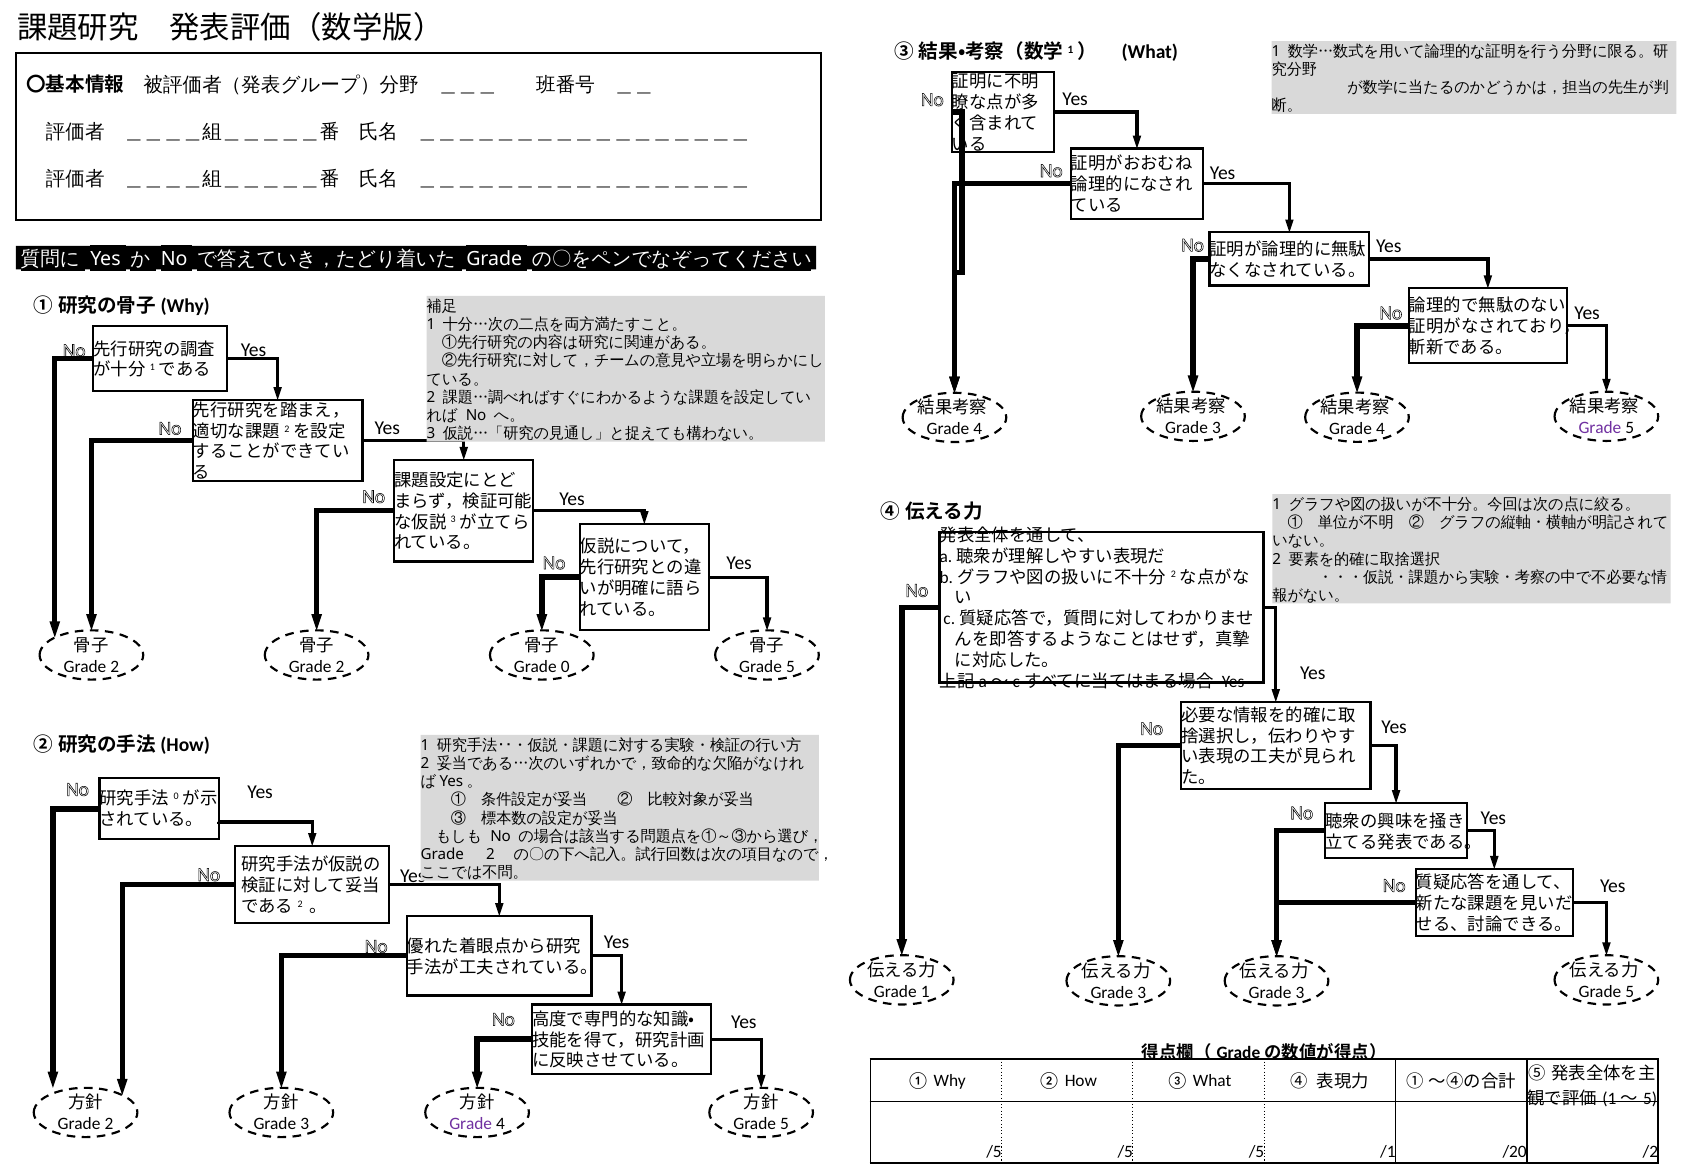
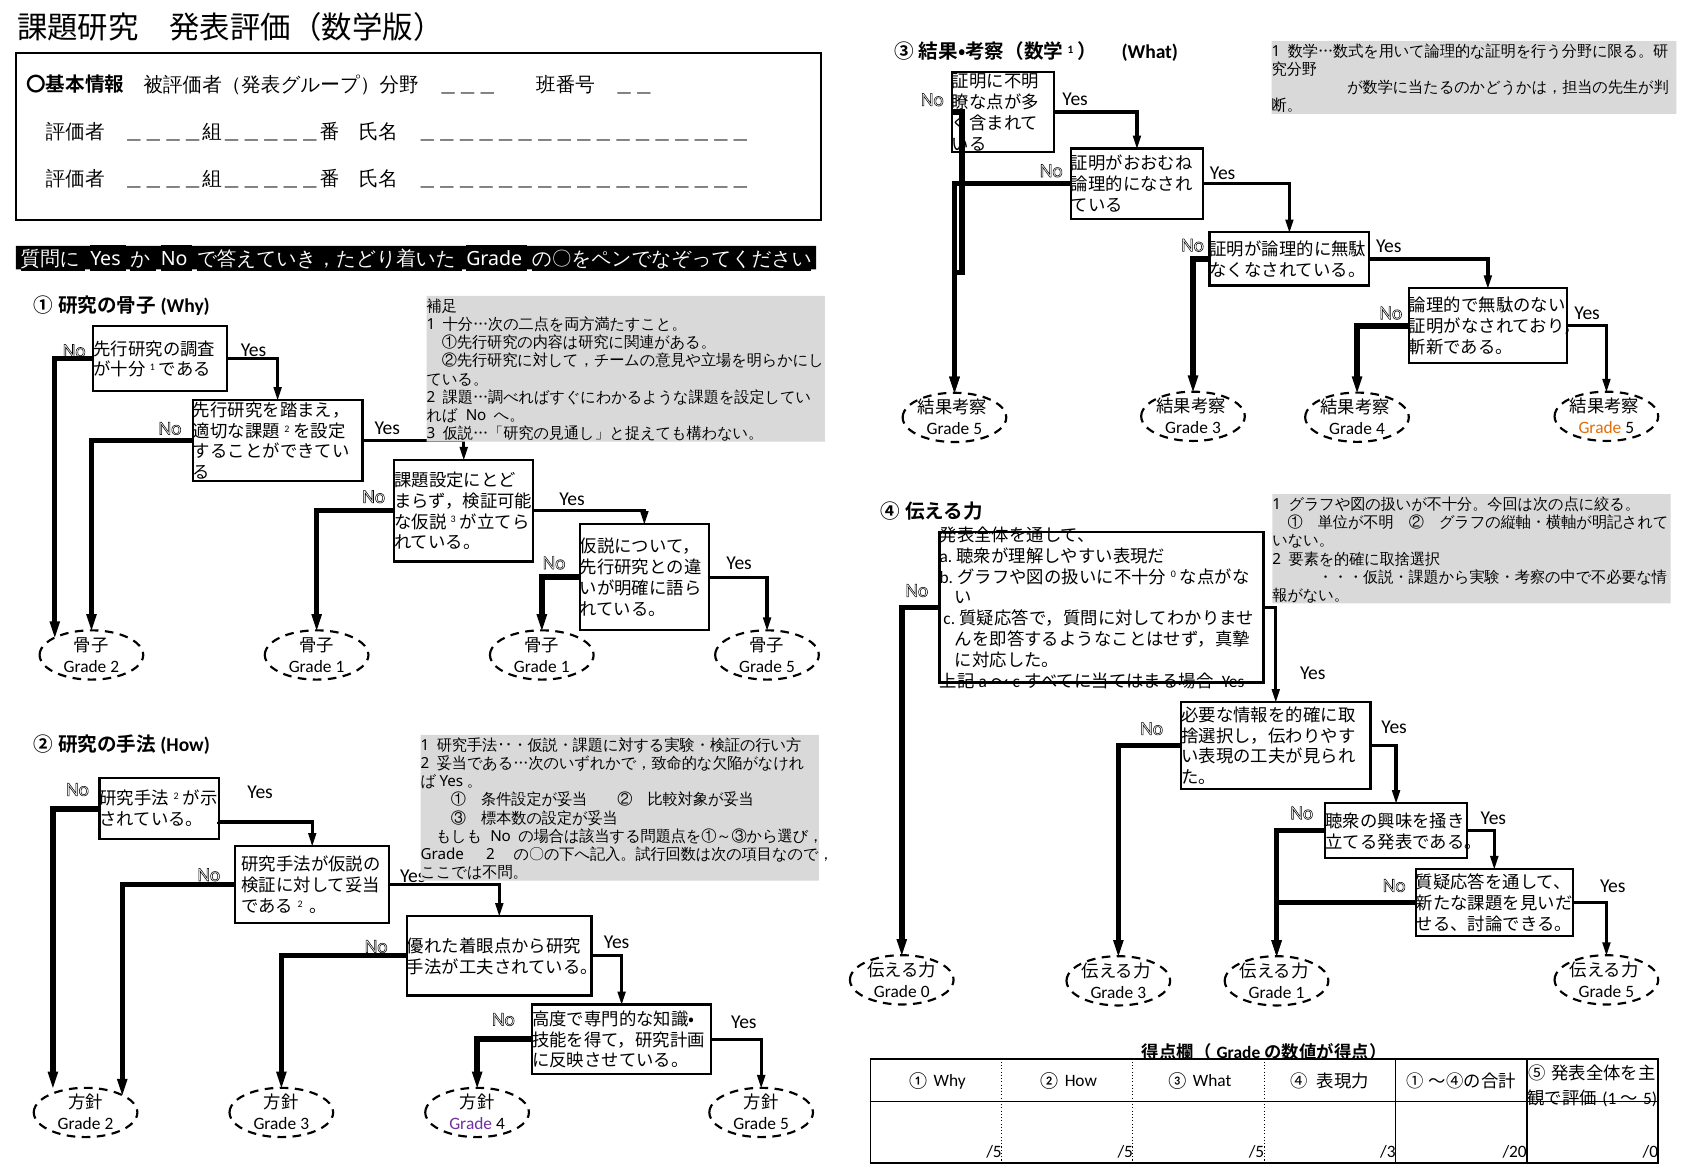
Grade at (1600, 428) colour: purple -> orange
4 at (978, 429): 4 -> 5
2 at (1173, 574): 2 -> 0
2 at (340, 666): 2 -> 1
0 at (565, 666): 0 -> 1
0 at (176, 796): 0 -> 2
Grade 1: 1 -> 0
3 at (1300, 992): 3 -> 1
/1: /1 -> /3
/2: /2 -> /0
